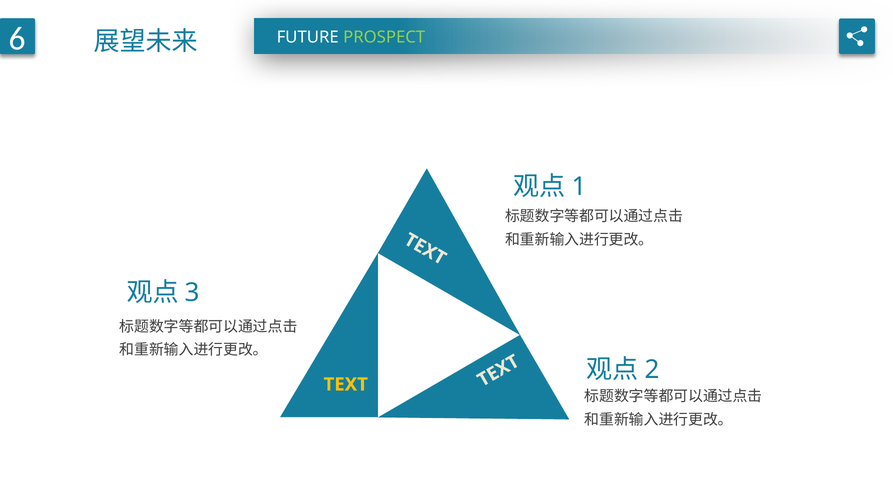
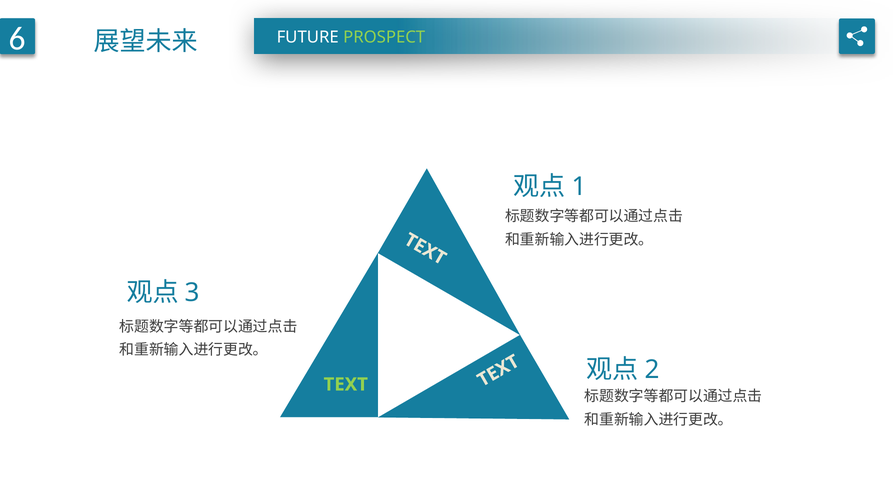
TEXT colour: yellow -> light green
